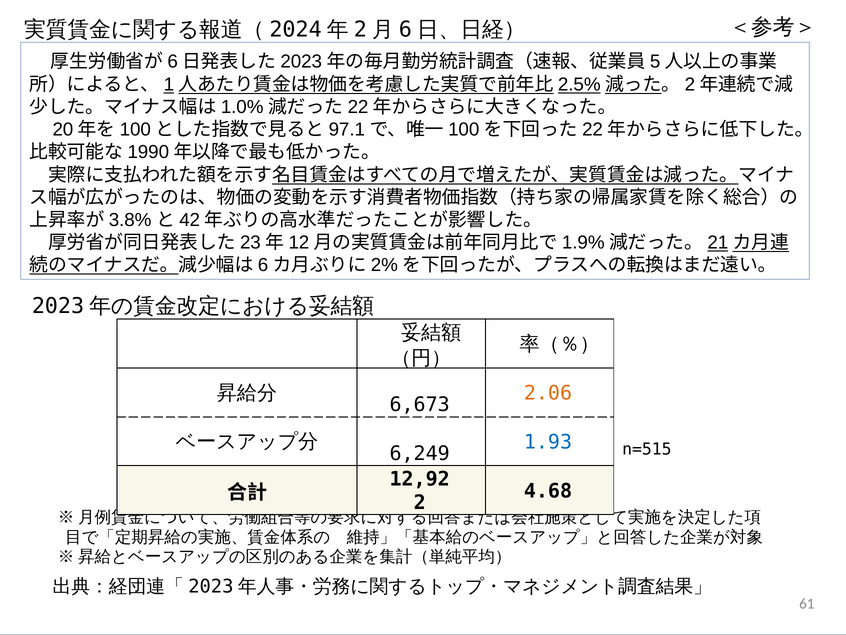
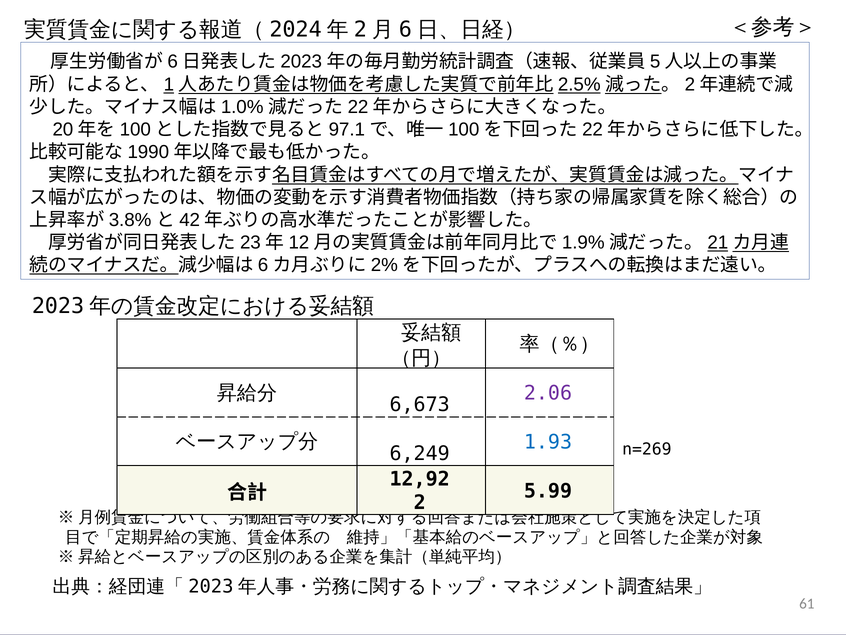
2.06 colour: orange -> purple
n=515: n=515 -> n=269
4.68: 4.68 -> 5.99
